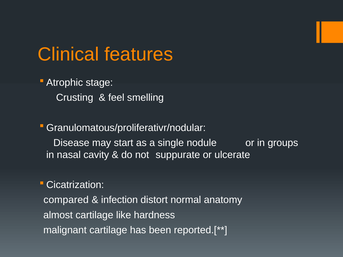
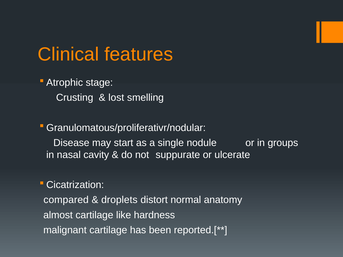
feel: feel -> lost
infection: infection -> droplets
